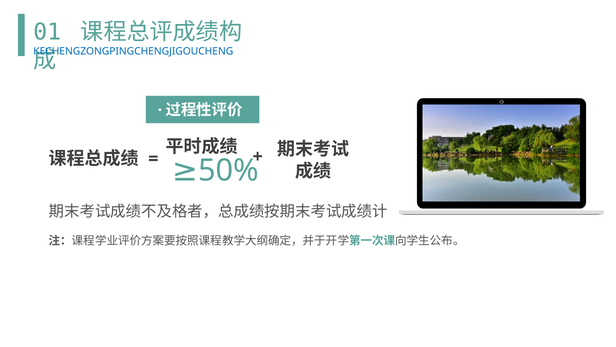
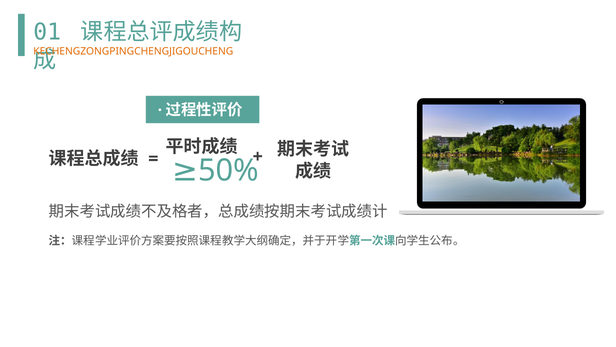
KECHENGZONGPINGCHENGJIGOUCHENG colour: blue -> orange
